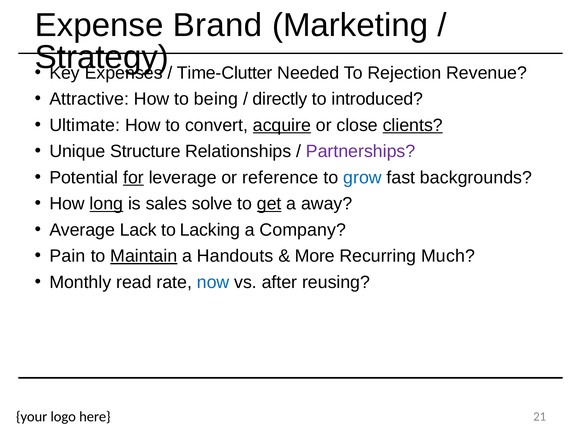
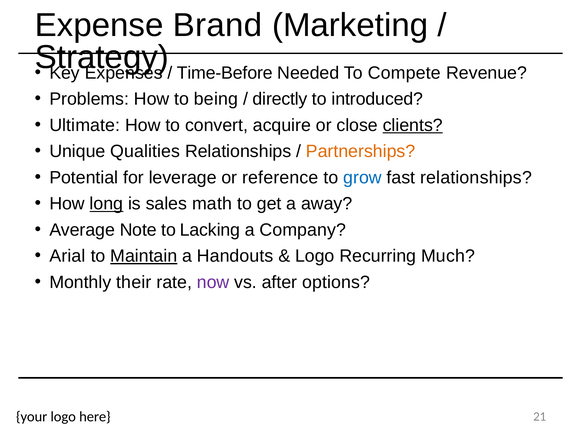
Time-Clutter: Time-Clutter -> Time-Before
Rejection: Rejection -> Compete
Attractive: Attractive -> Problems
acquire underline: present -> none
Structure: Structure -> Qualities
Partnerships colour: purple -> orange
for underline: present -> none
fast backgrounds: backgrounds -> relationships
solve: solve -> math
get underline: present -> none
Lack: Lack -> Note
Pain: Pain -> Arial
More at (315, 256): More -> Logo
read: read -> their
now colour: blue -> purple
reusing: reusing -> options
